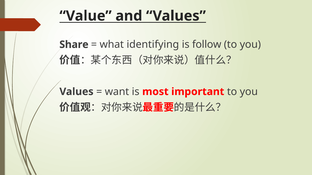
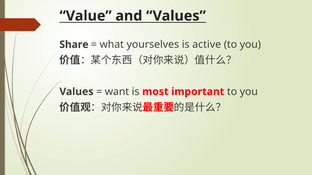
identifying: identifying -> yourselves
follow: follow -> active
